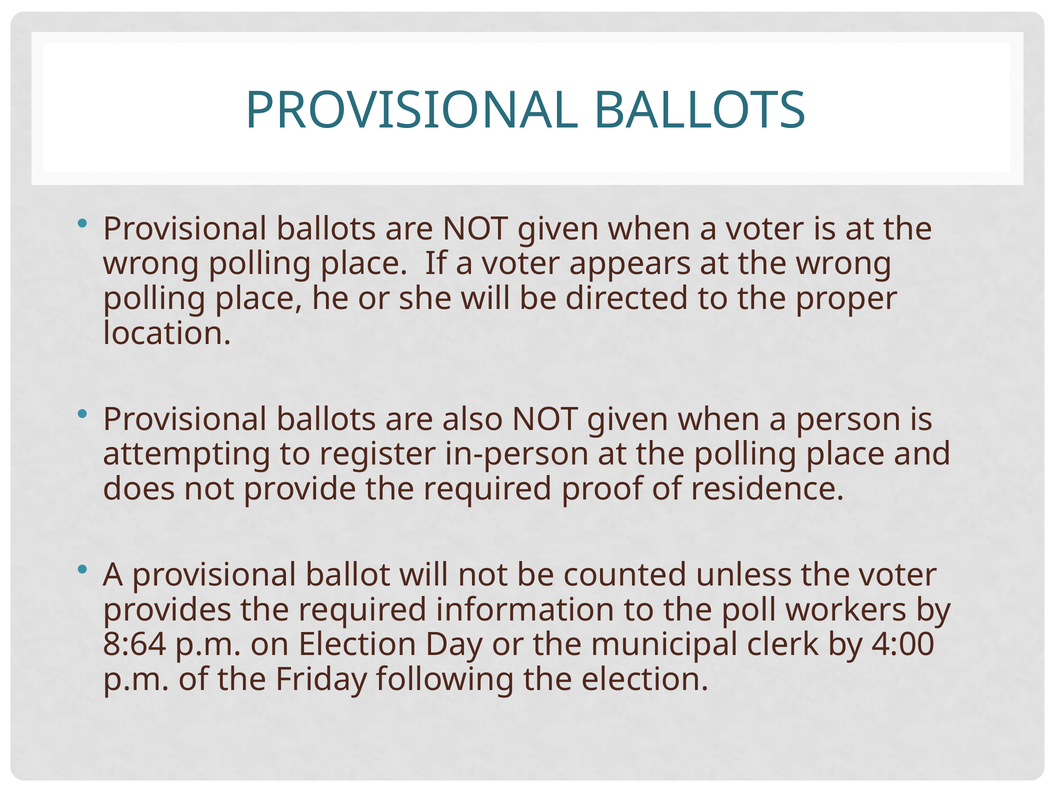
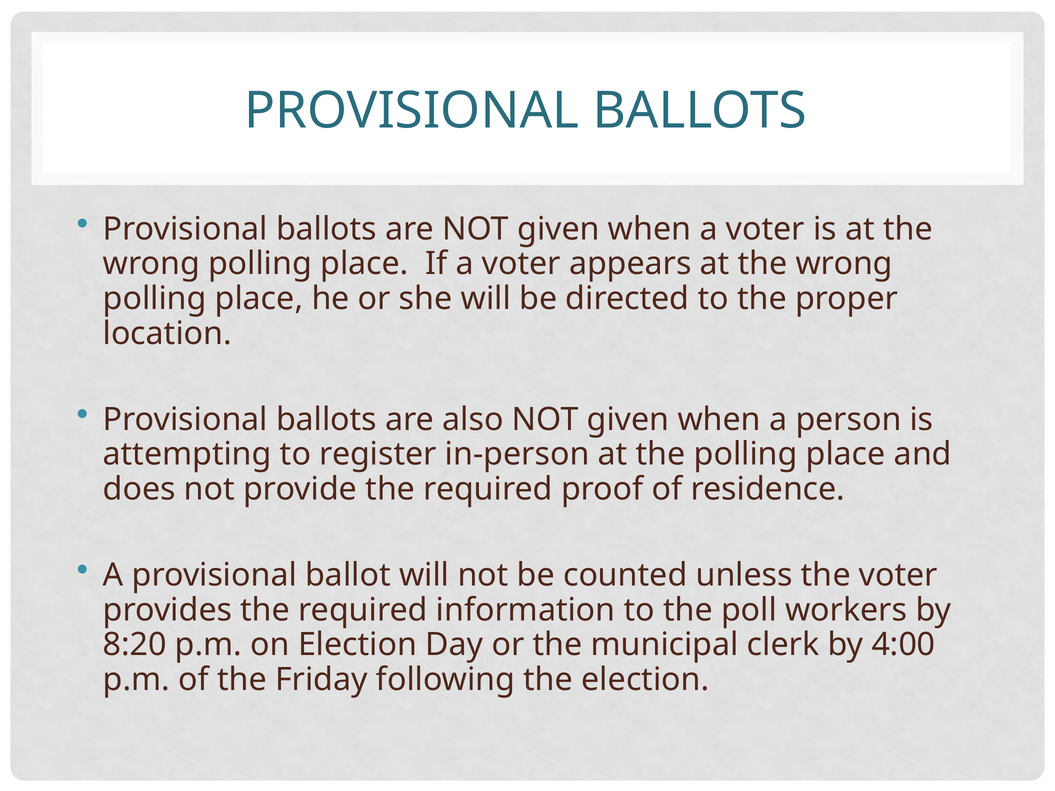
8:64: 8:64 -> 8:20
